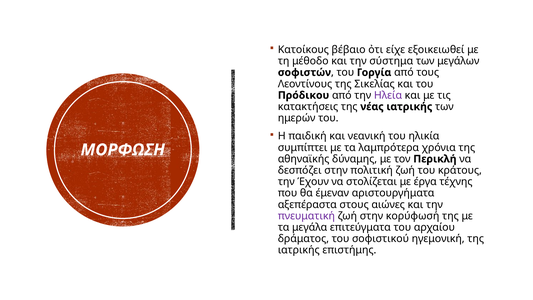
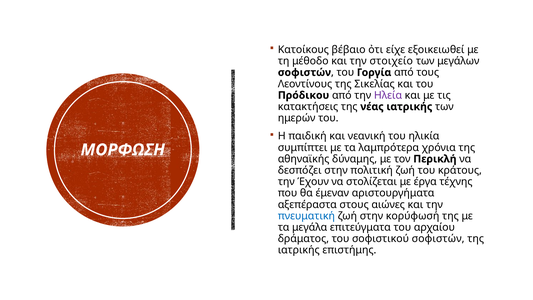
σύστημα: σύστημα -> στοιχείο
πνευματική colour: purple -> blue
σοφιστικού ηγεμονική: ηγεμονική -> σοφιστών
